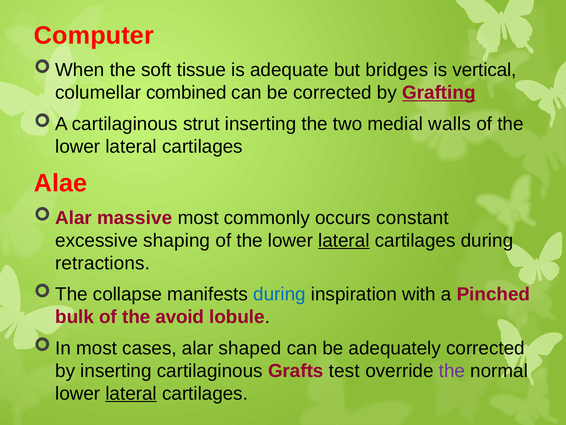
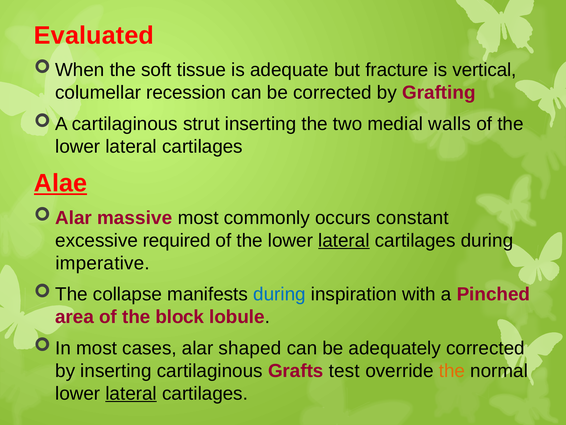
Computer: Computer -> Evaluated
bridges: bridges -> fracture
combined: combined -> recession
Grafting underline: present -> none
Alae underline: none -> present
shaping: shaping -> required
retractions: retractions -> imperative
bulk: bulk -> area
avoid: avoid -> block
the at (452, 370) colour: purple -> orange
